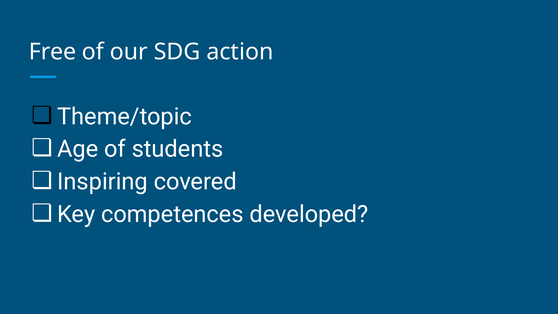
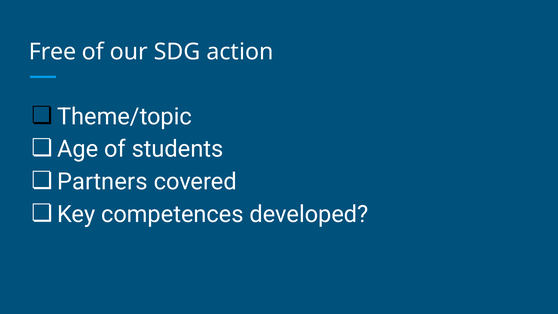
Inspiring: Inspiring -> Partners
